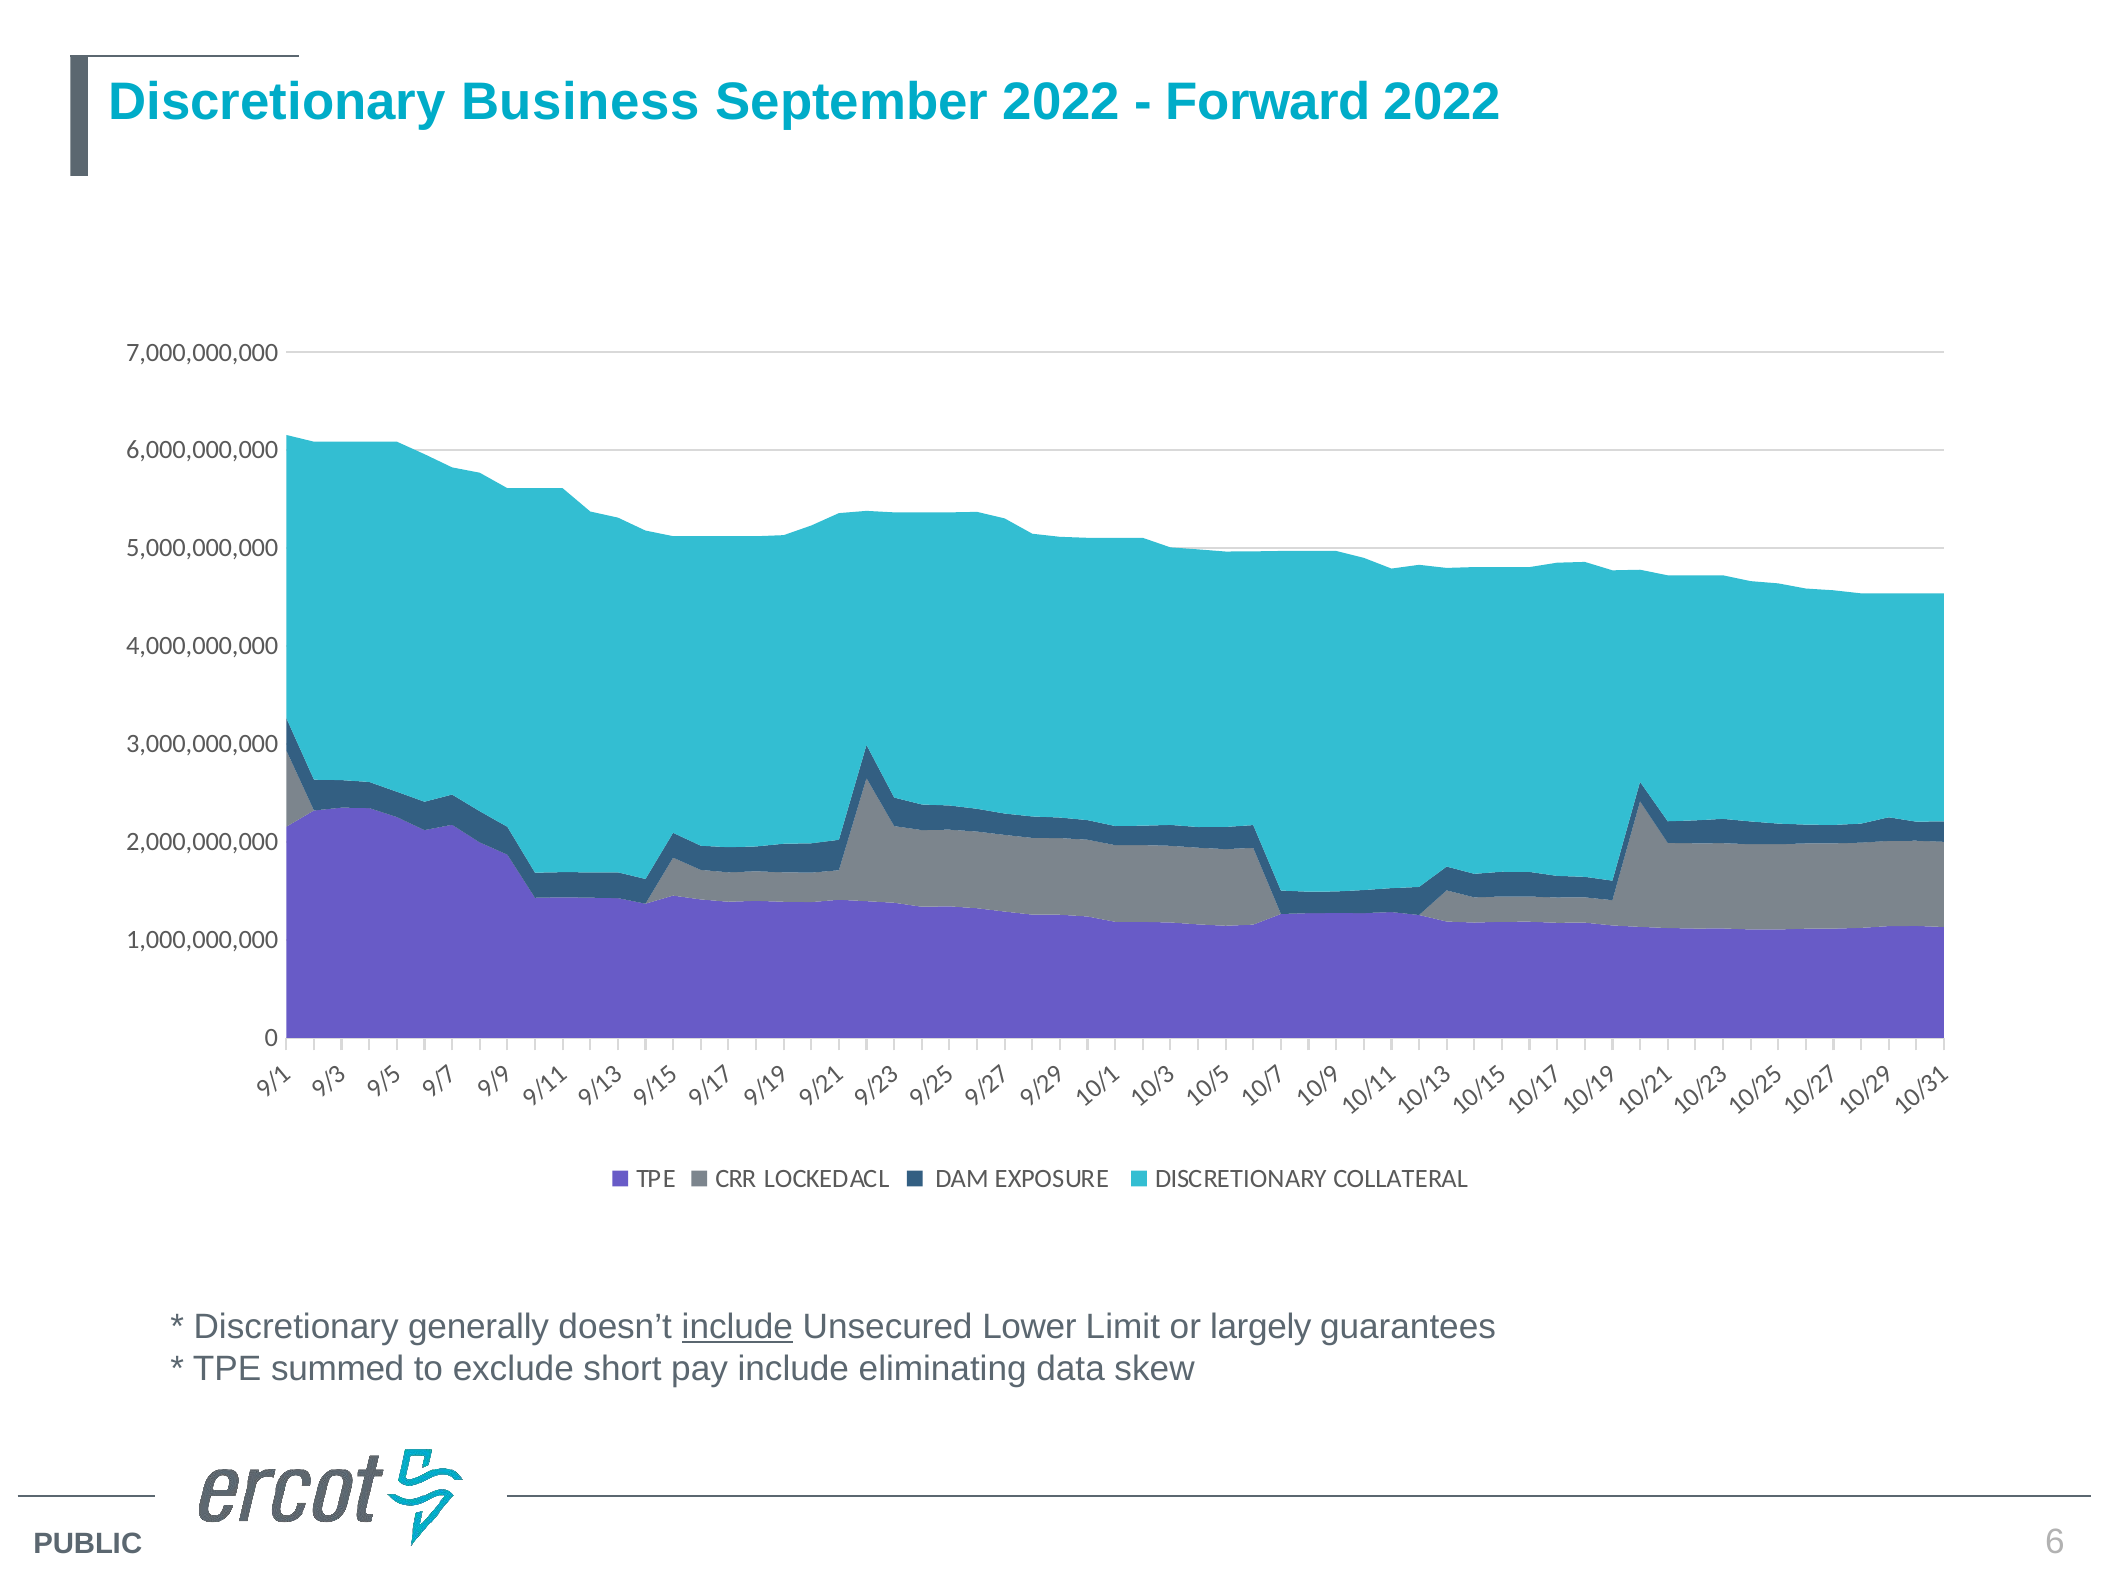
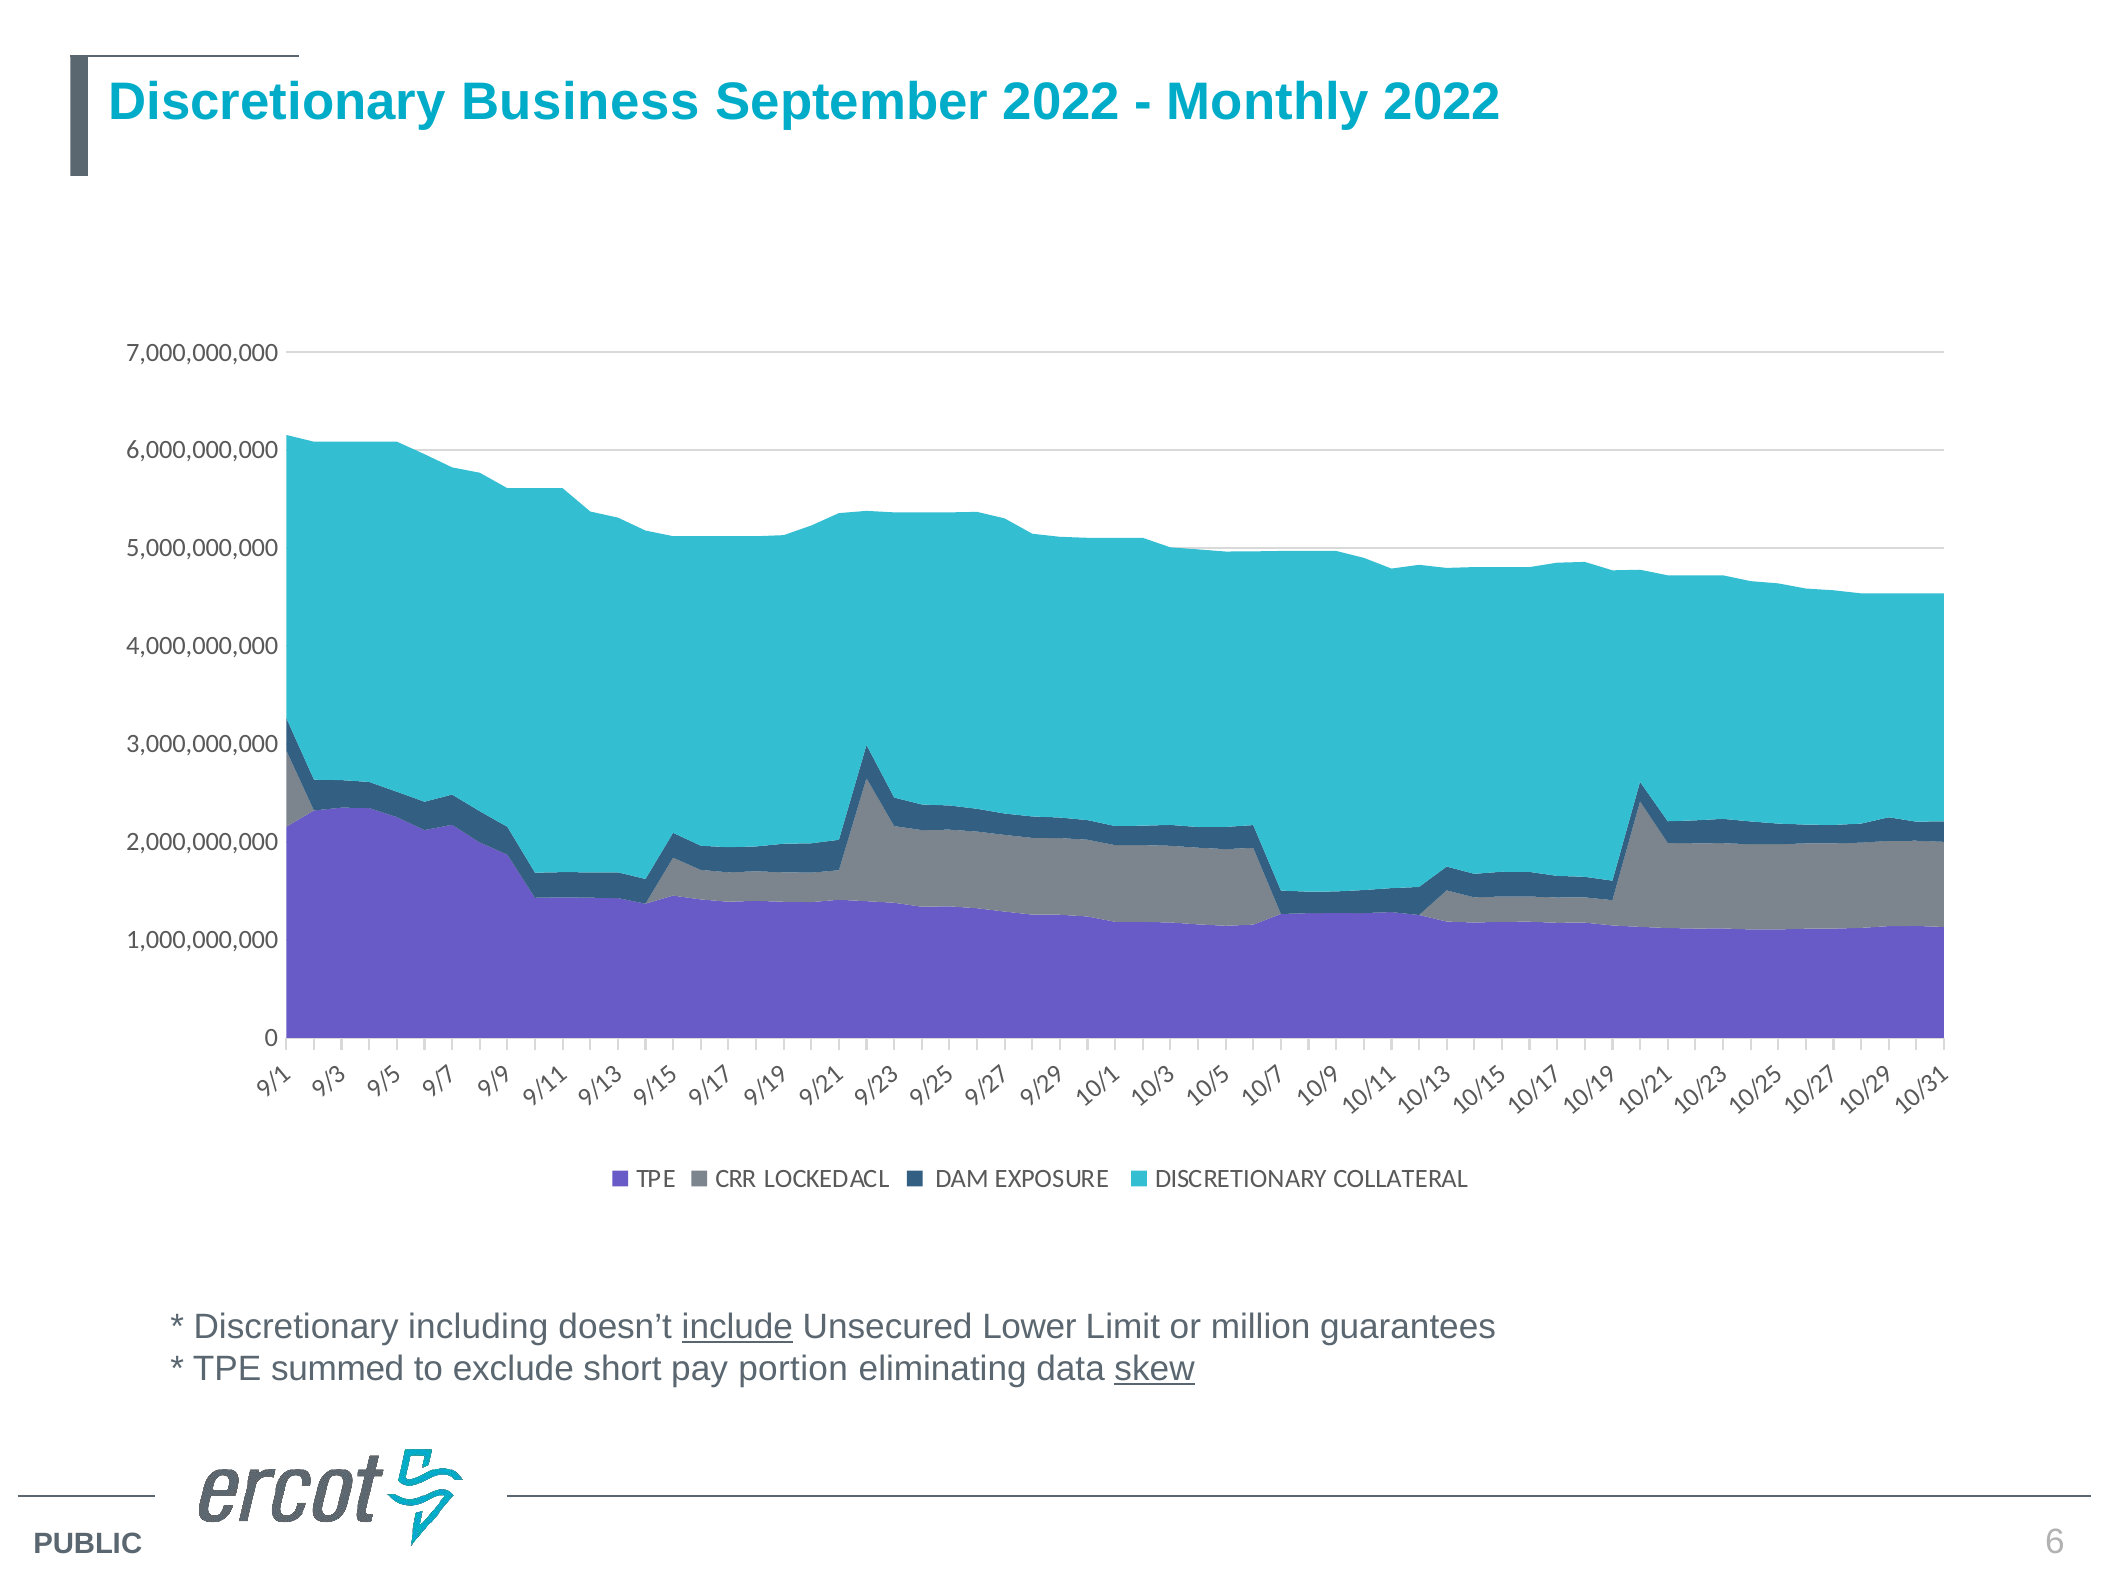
Forward: Forward -> Monthly
generally: generally -> including
largely: largely -> million
pay include: include -> portion
skew underline: none -> present
